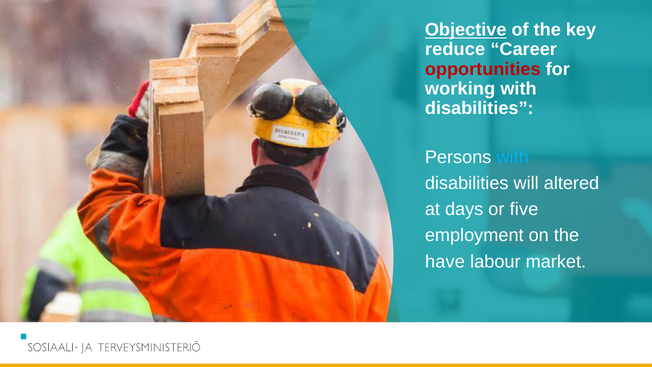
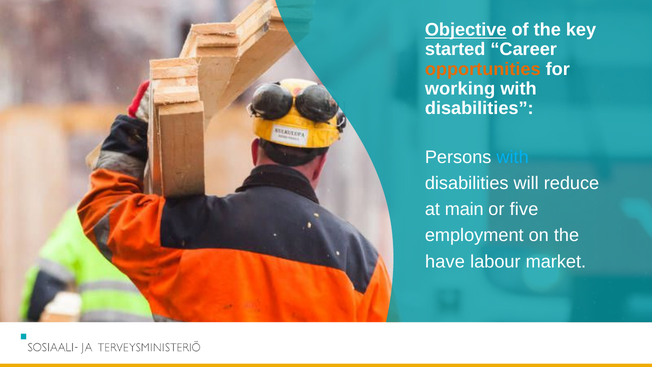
reduce: reduce -> started
opportunities colour: red -> orange
altered: altered -> reduce
days: days -> main
